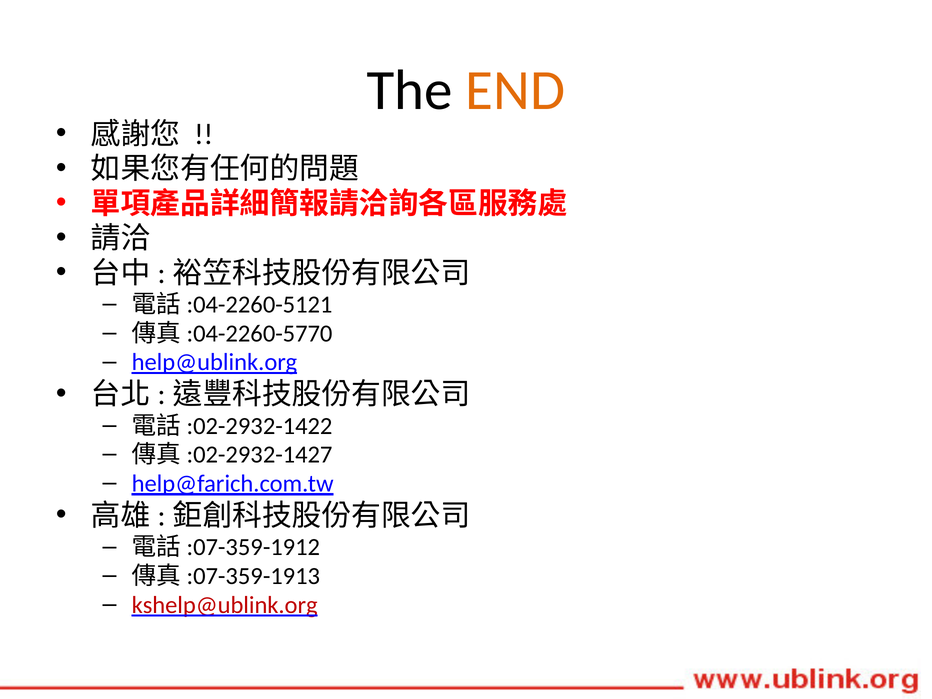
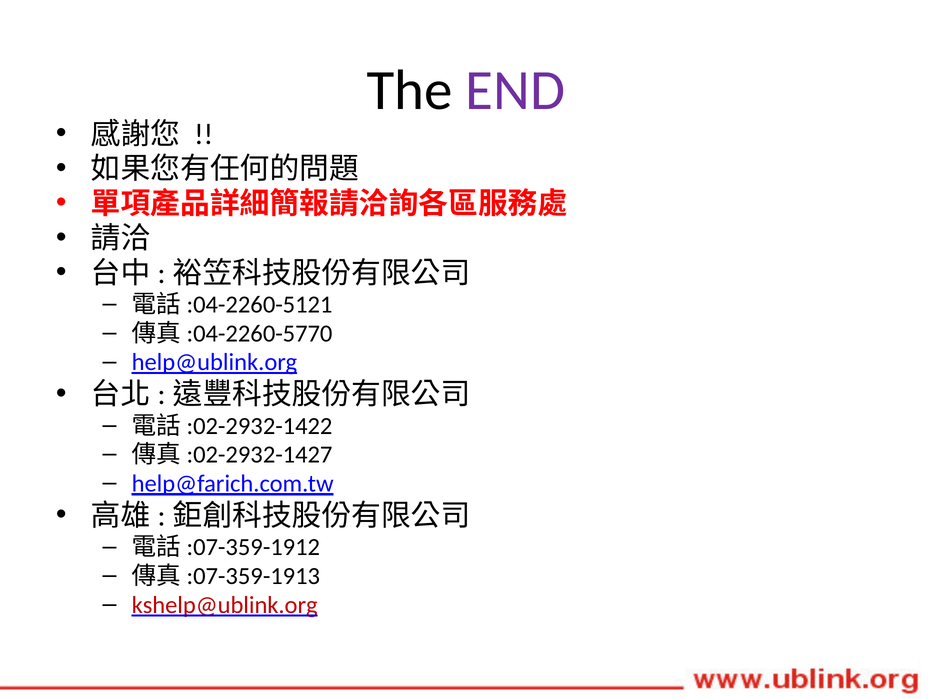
END colour: orange -> purple
